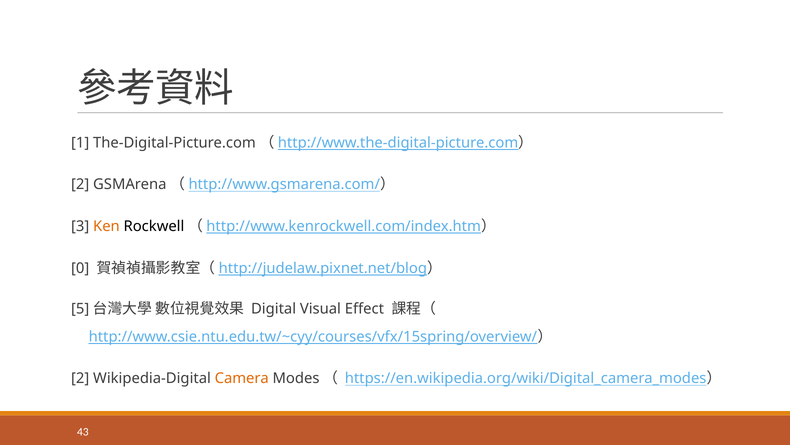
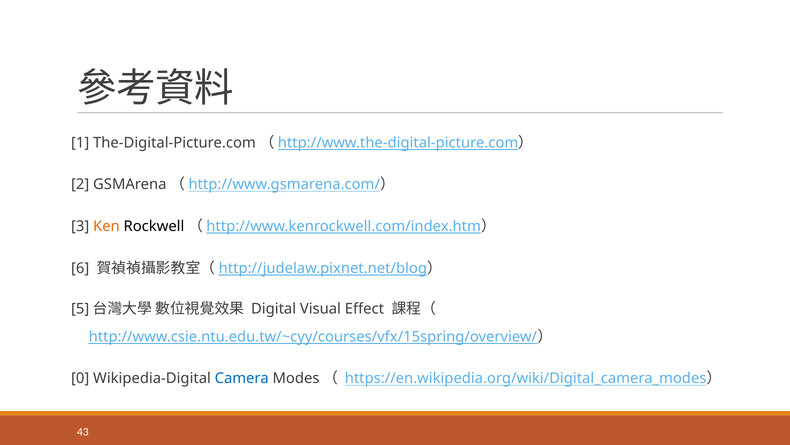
0: 0 -> 6
2 at (80, 378): 2 -> 0
Camera colour: orange -> blue
